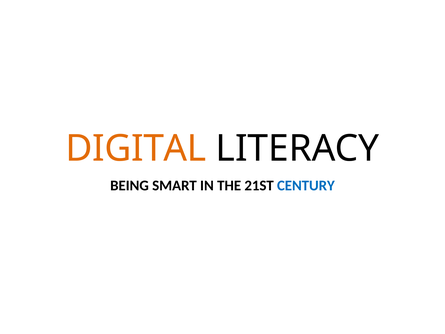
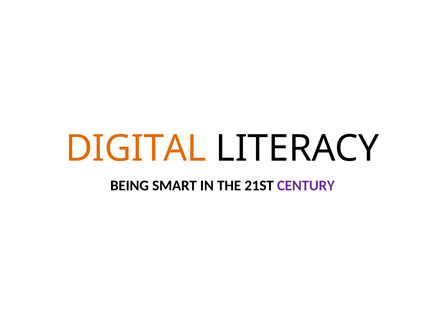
CENTURY colour: blue -> purple
